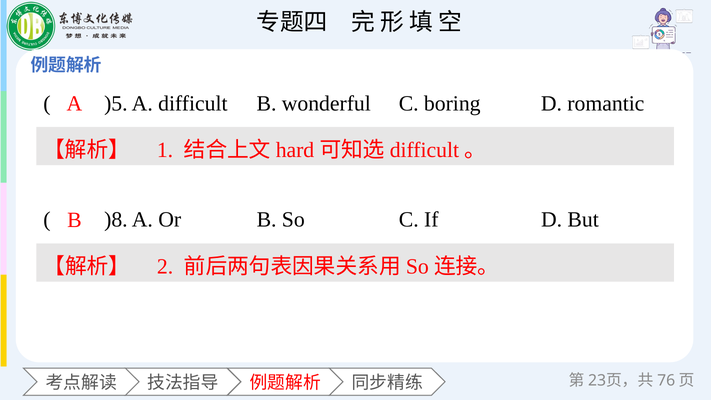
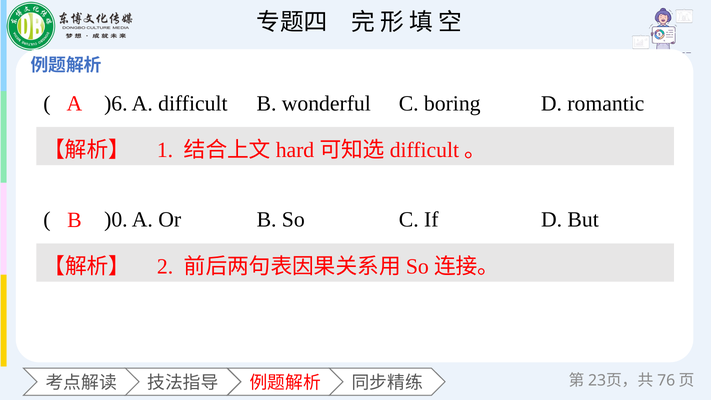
)5: )5 -> )6
)8: )8 -> )0
